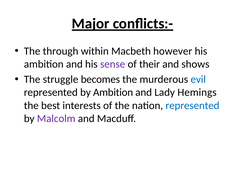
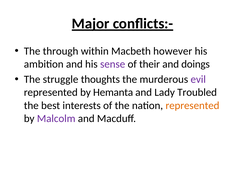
shows: shows -> doings
becomes: becomes -> thoughts
evil colour: blue -> purple
by Ambition: Ambition -> Hemanta
Hemings: Hemings -> Troubled
represented at (192, 106) colour: blue -> orange
